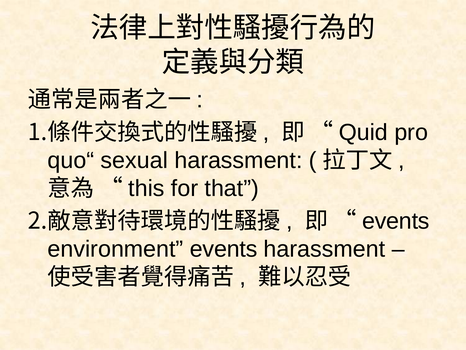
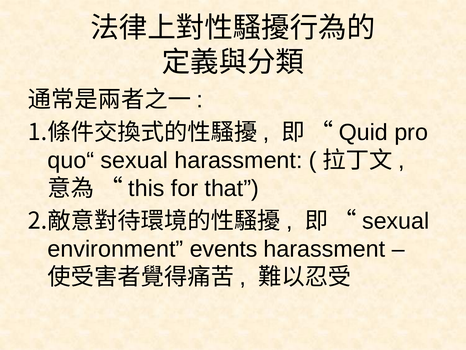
events at (396, 221): events -> sexual
